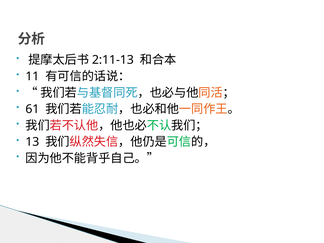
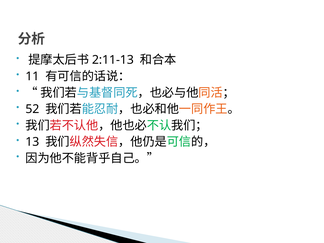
61: 61 -> 52
